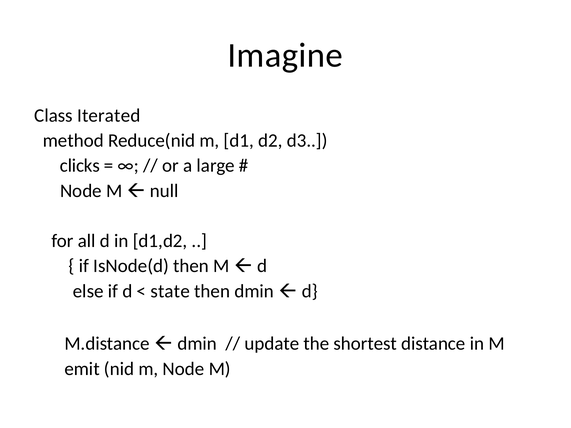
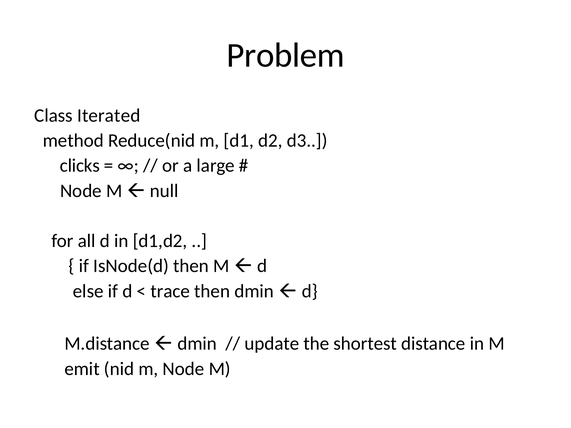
Imagine: Imagine -> Problem
state: state -> trace
